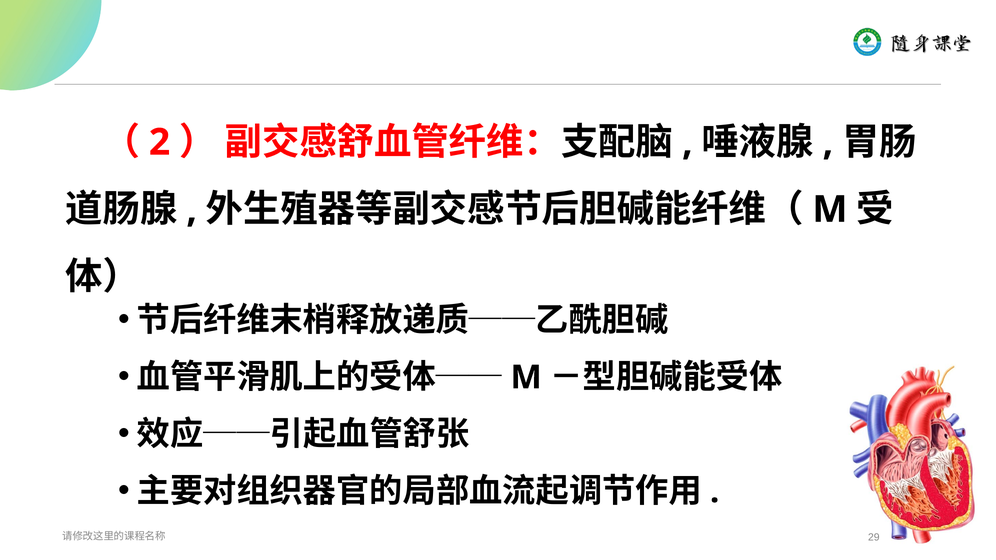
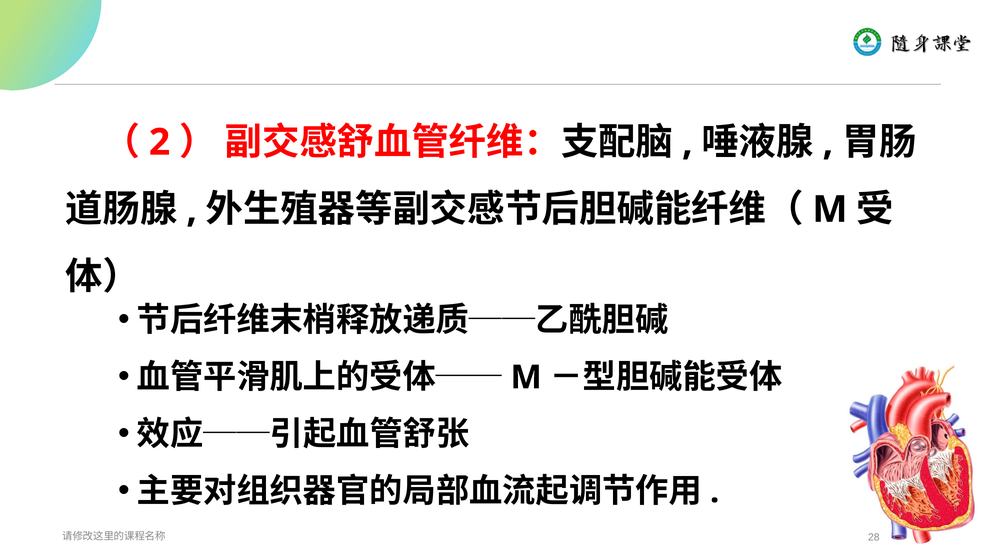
29: 29 -> 28
